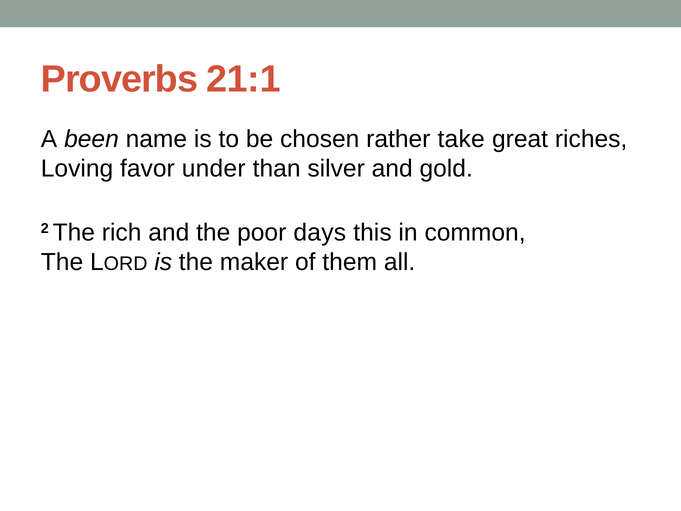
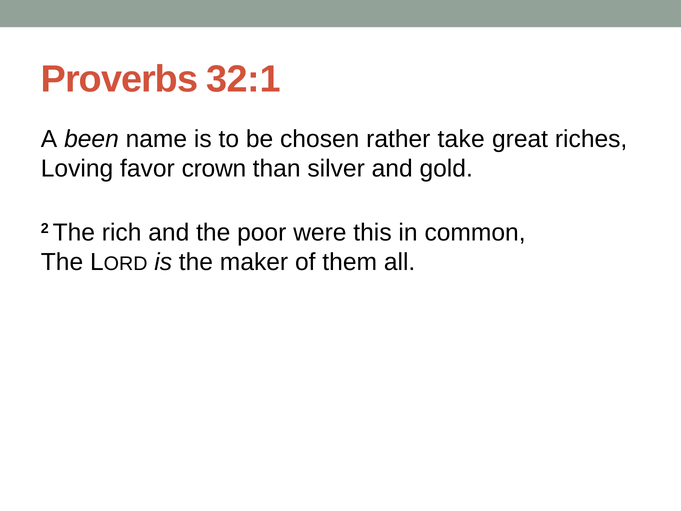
21:1: 21:1 -> 32:1
under: under -> crown
days: days -> were
